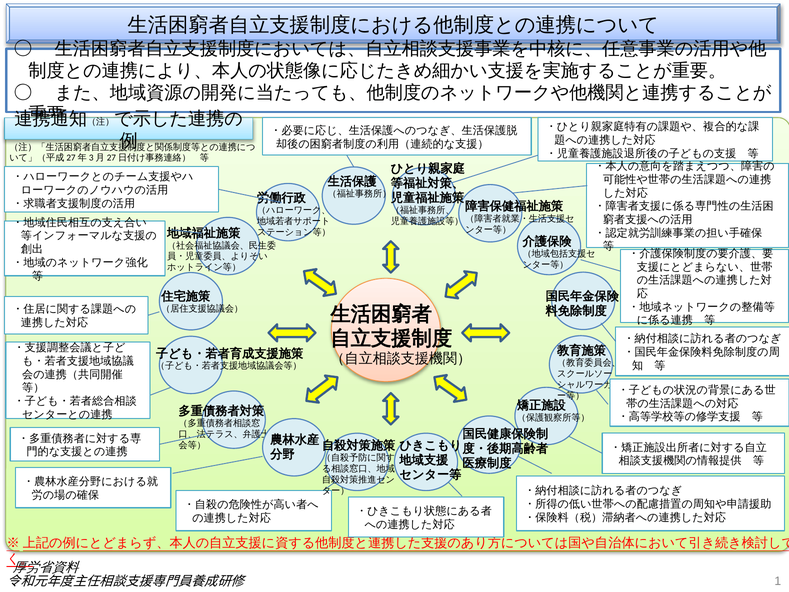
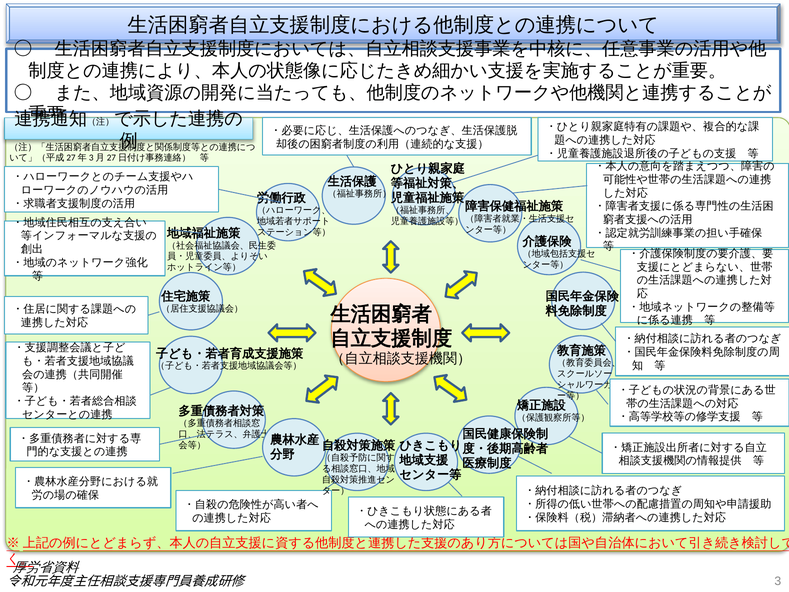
1: 1 -> 3
